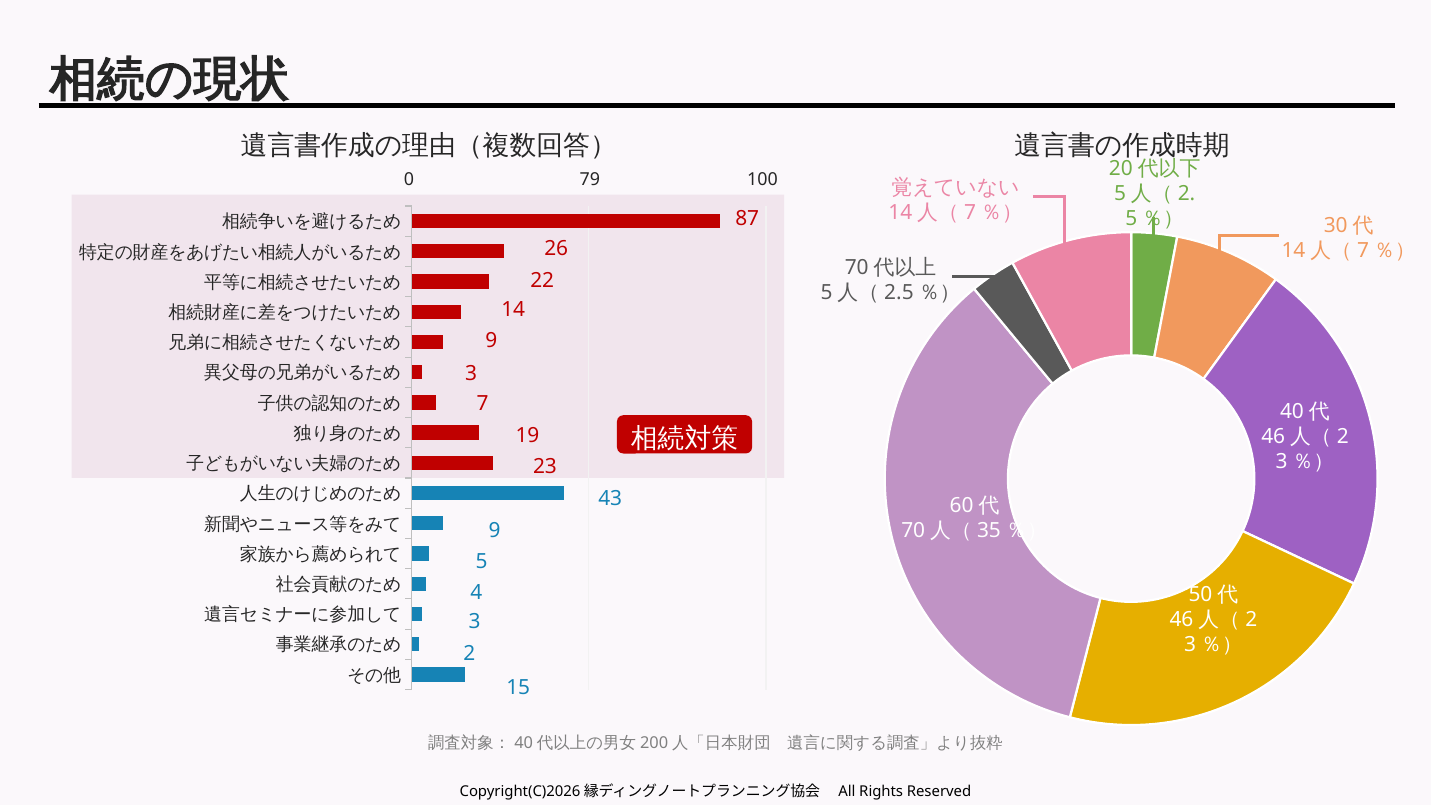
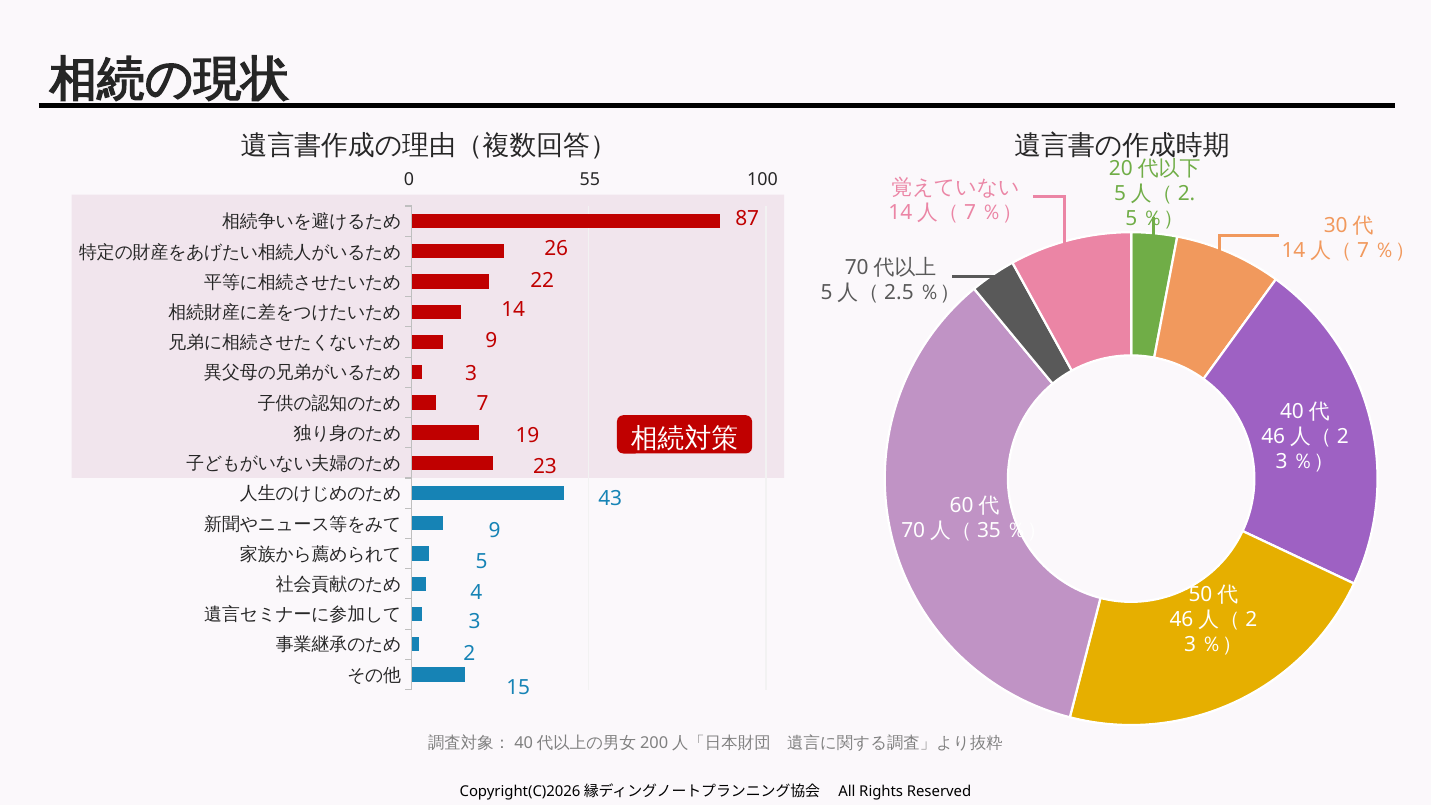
79: 79 -> 55
